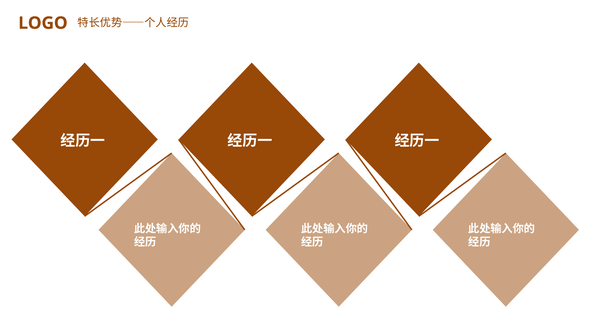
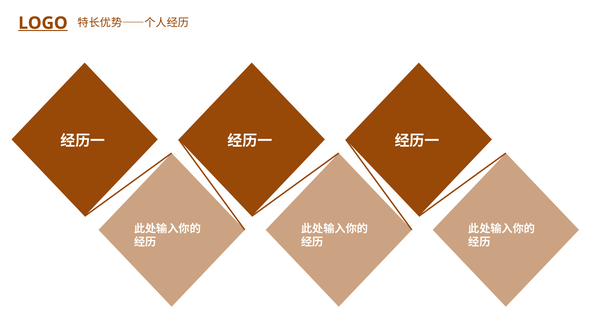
LOGO underline: none -> present
